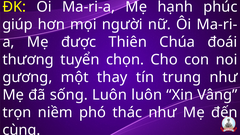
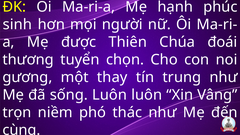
giúp: giúp -> sinh
